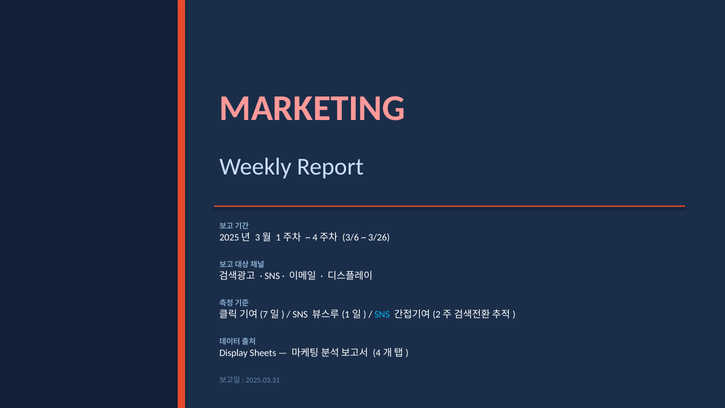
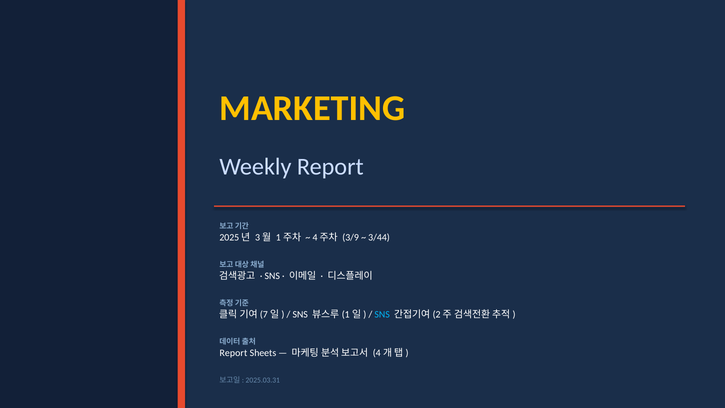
MARKETING colour: pink -> yellow
3/6: 3/6 -> 3/9
3/26: 3/26 -> 3/44
Display at (234, 353): Display -> Report
